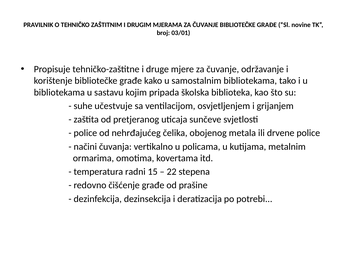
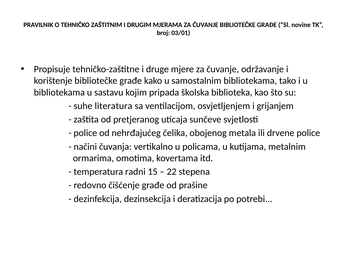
učestvuje: učestvuje -> literatura
